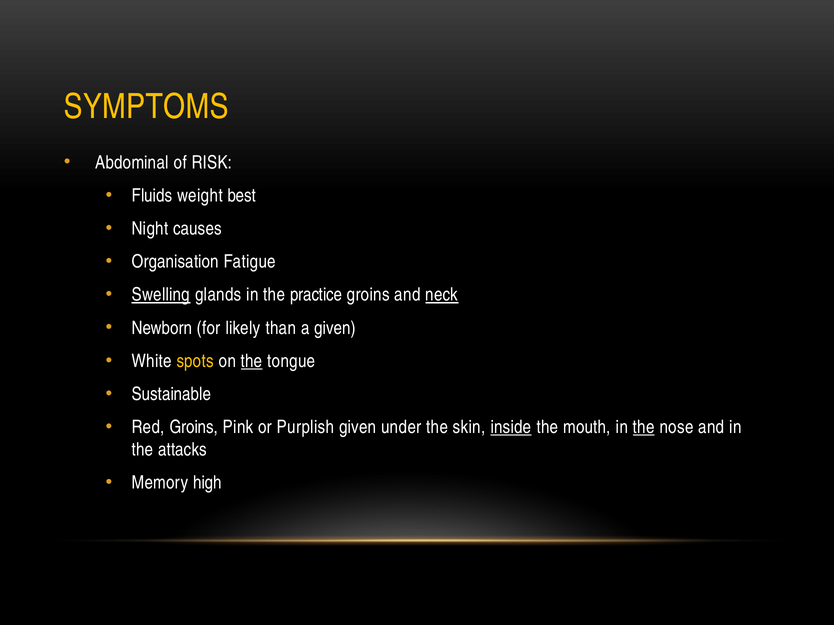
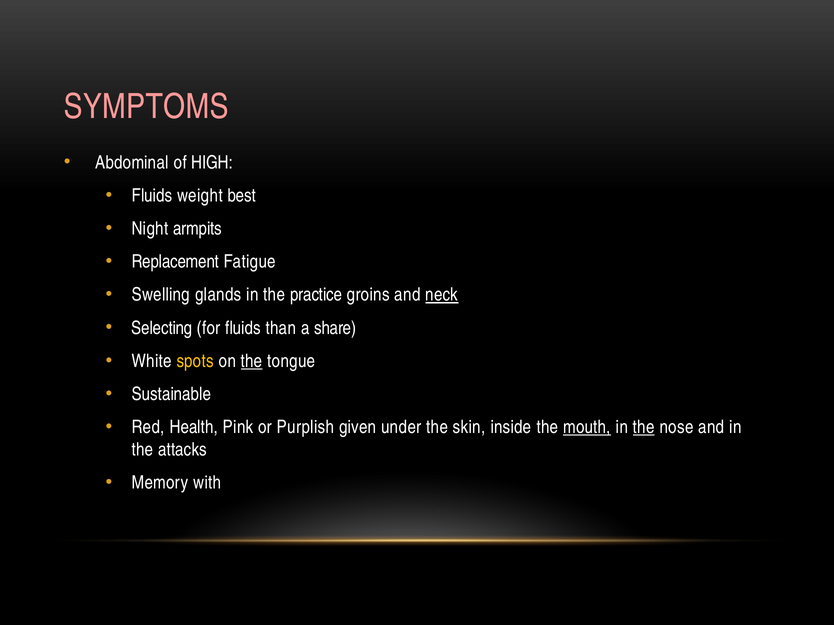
SYMPTOMS colour: yellow -> pink
RISK: RISK -> HIGH
causes: causes -> armpits
Organisation: Organisation -> Replacement
Swelling underline: present -> none
Newborn: Newborn -> Selecting
for likely: likely -> fluids
a given: given -> share
Red Groins: Groins -> Health
inside underline: present -> none
mouth underline: none -> present
high: high -> with
